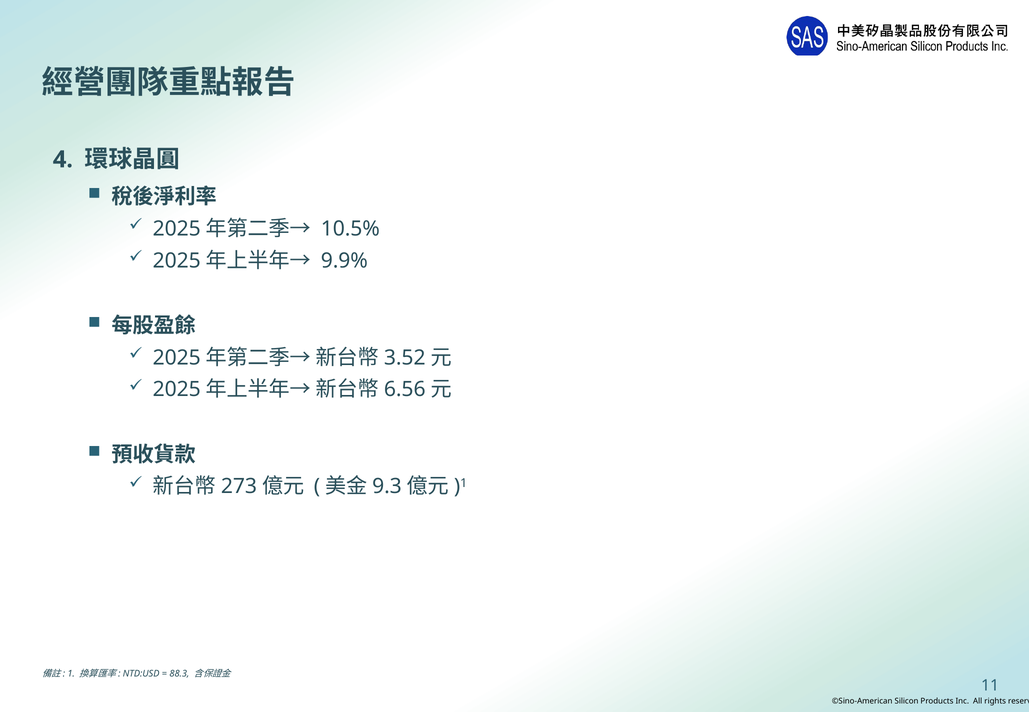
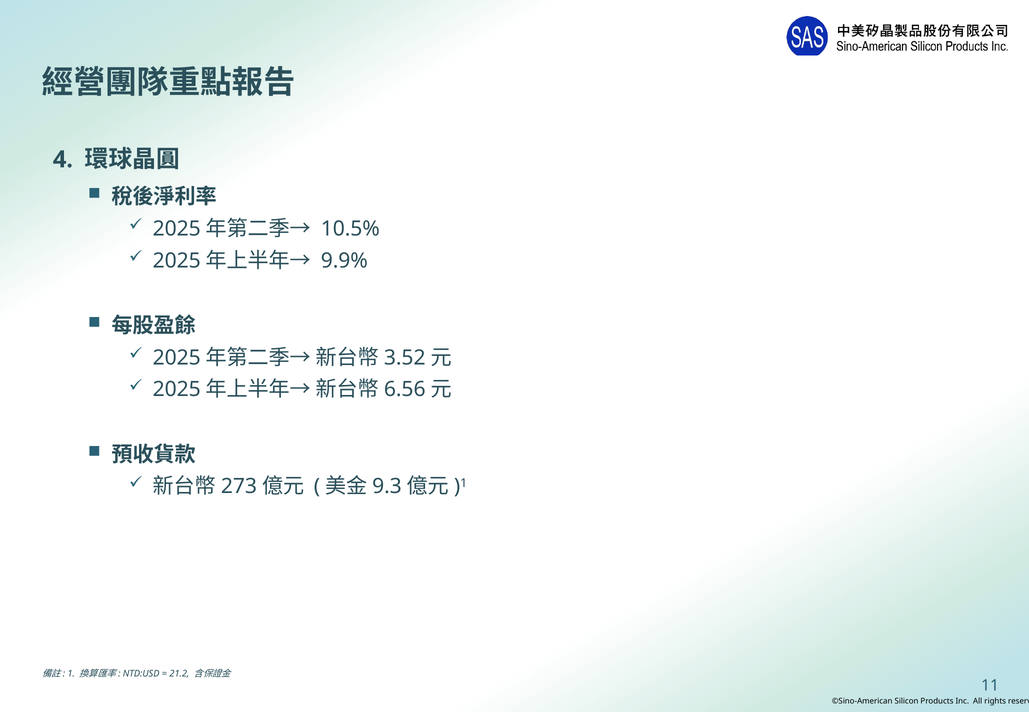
88.3: 88.3 -> 21.2
